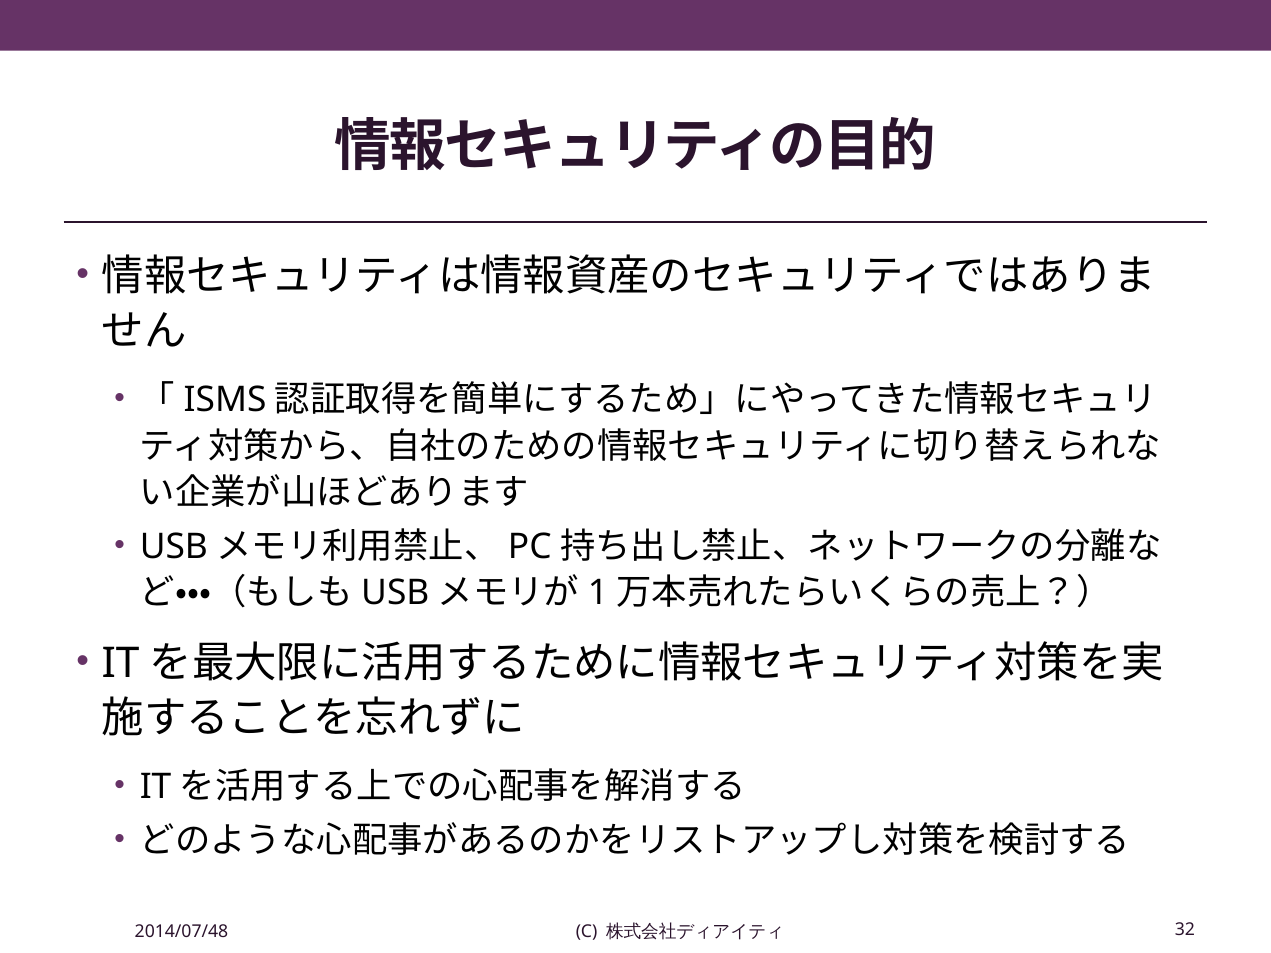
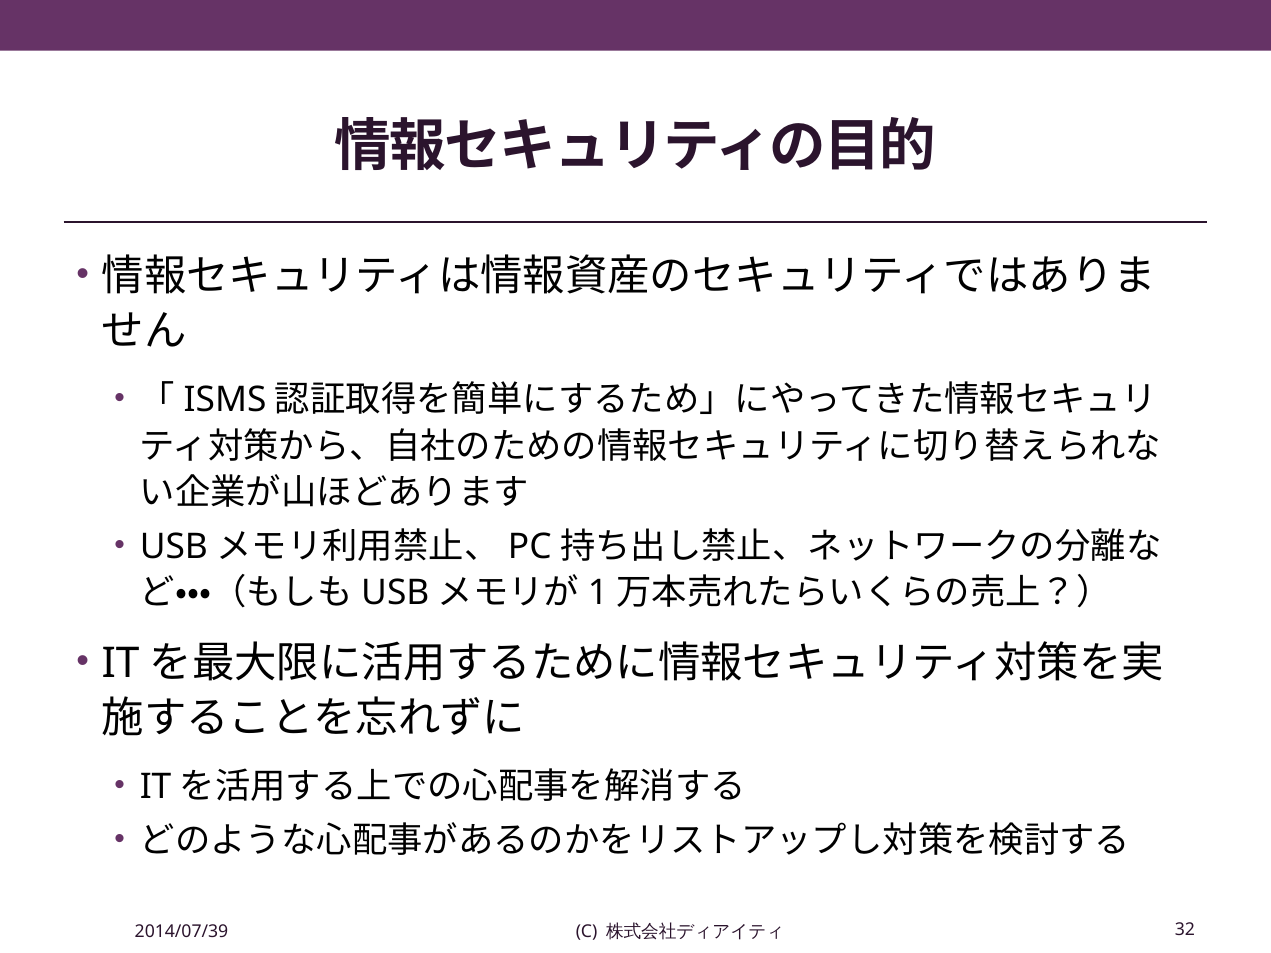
2014/07/48: 2014/07/48 -> 2014/07/39
